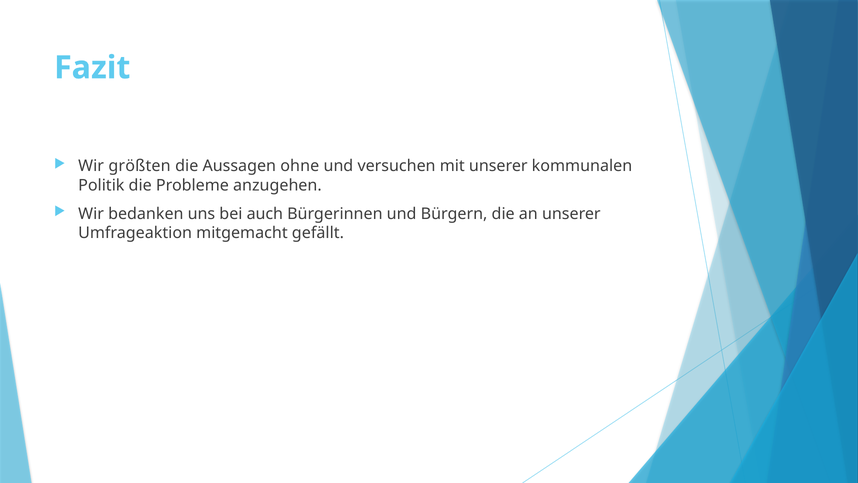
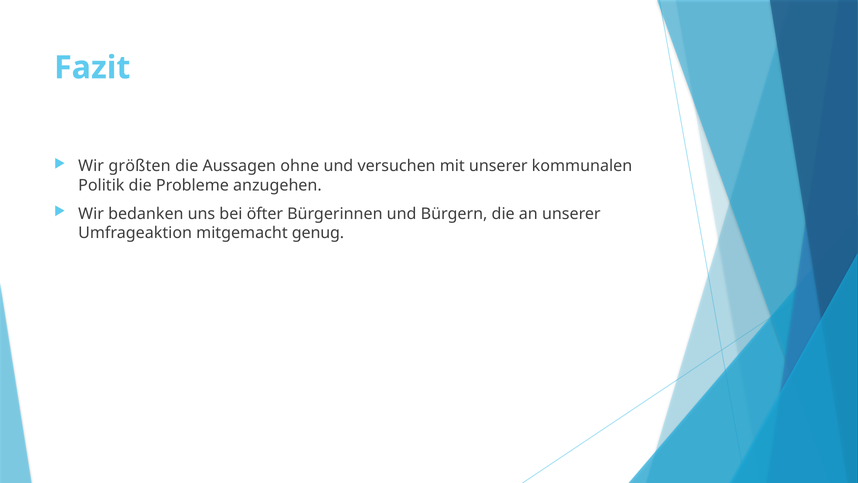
auch: auch -> öfter
gefällt: gefällt -> genug
